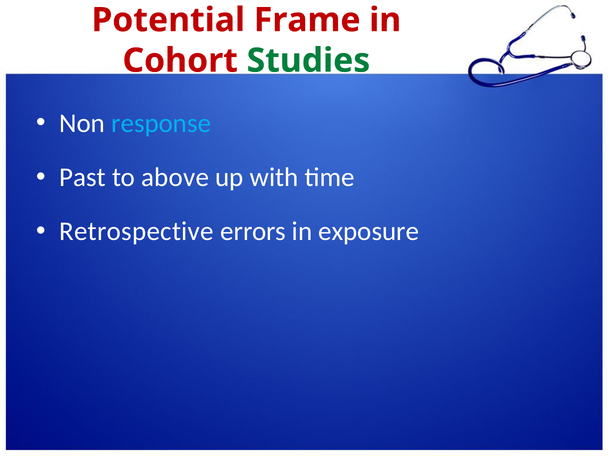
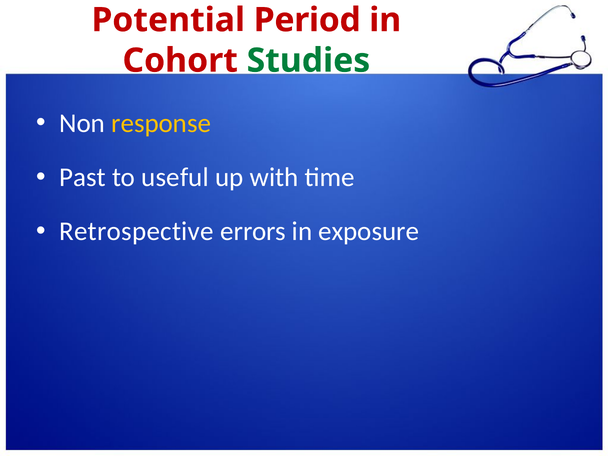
Frame: Frame -> Period
response colour: light blue -> yellow
above: above -> useful
